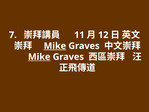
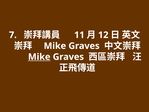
Mike at (55, 46) underline: present -> none
